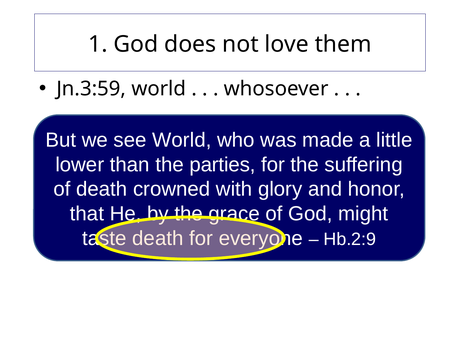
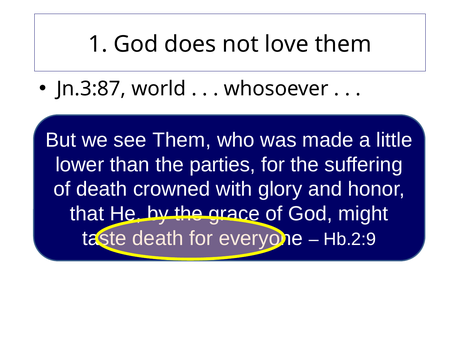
Jn.3:59: Jn.3:59 -> Jn.3:87
see World: World -> Them
